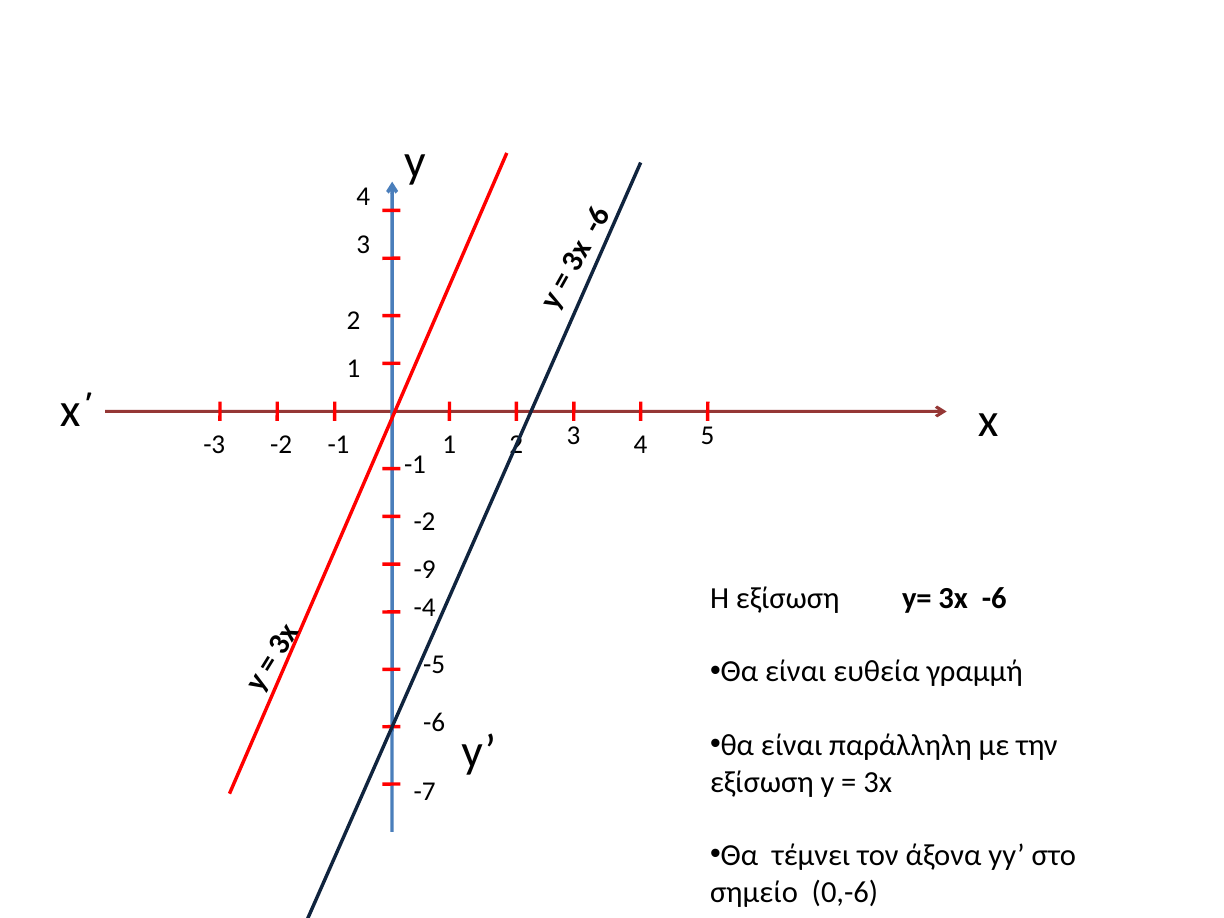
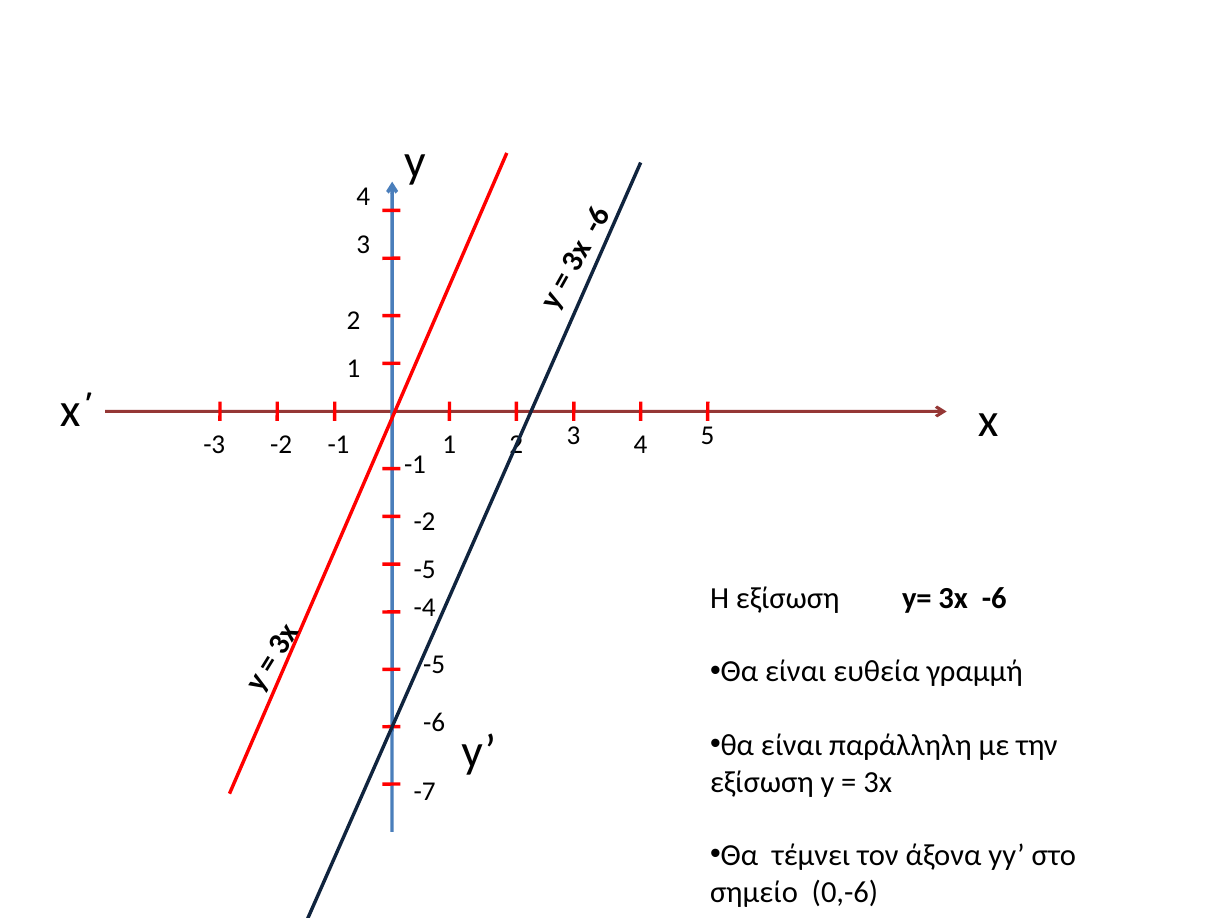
-9 at (425, 569): -9 -> -5
